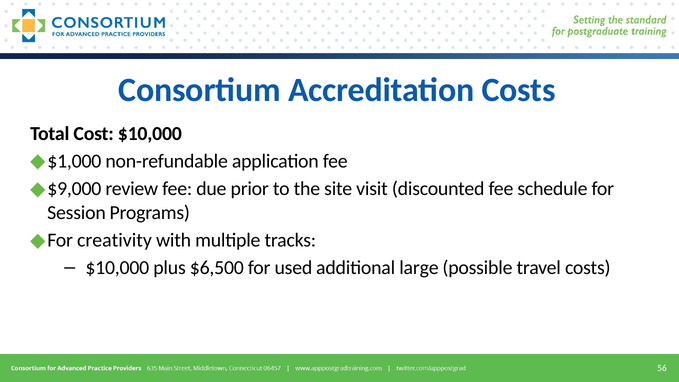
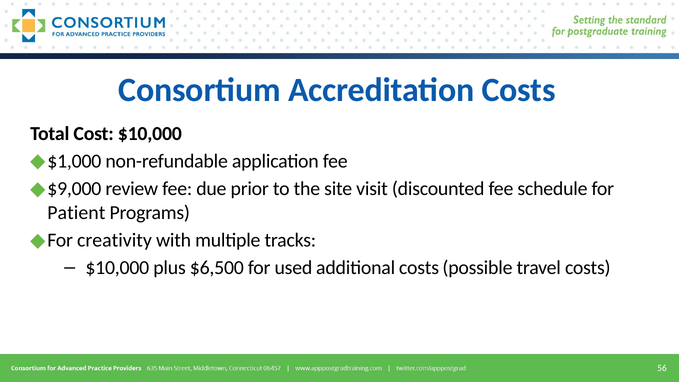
Session: Session -> Patient
additional large: large -> costs
